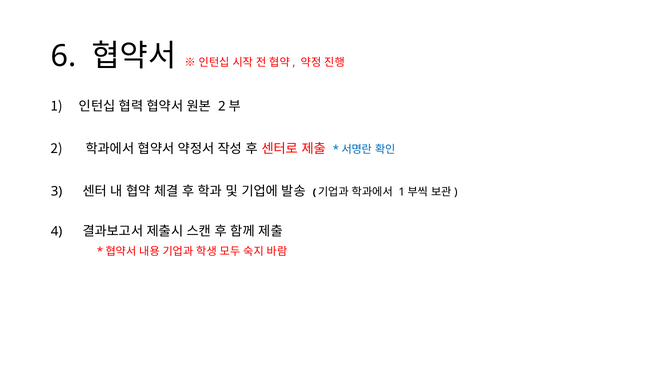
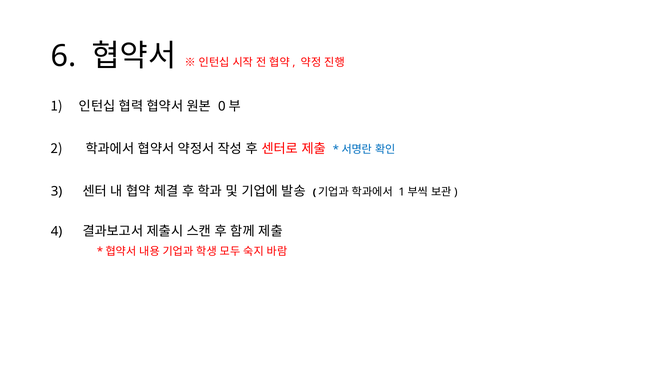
2 at (222, 107): 2 -> 0
